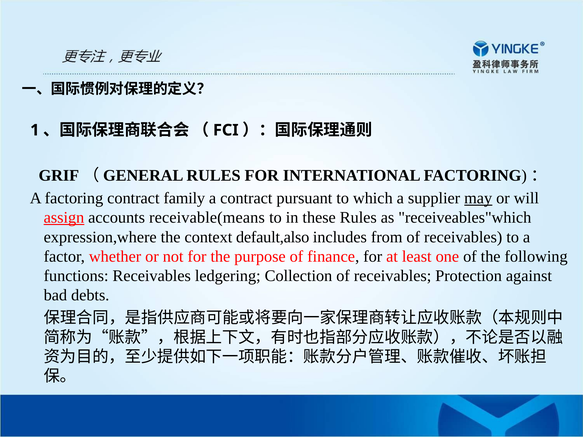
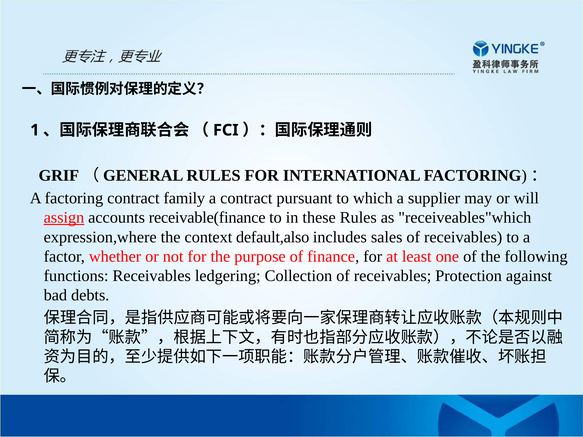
may underline: present -> none
receivable(means: receivable(means -> receivable(finance
from: from -> sales
